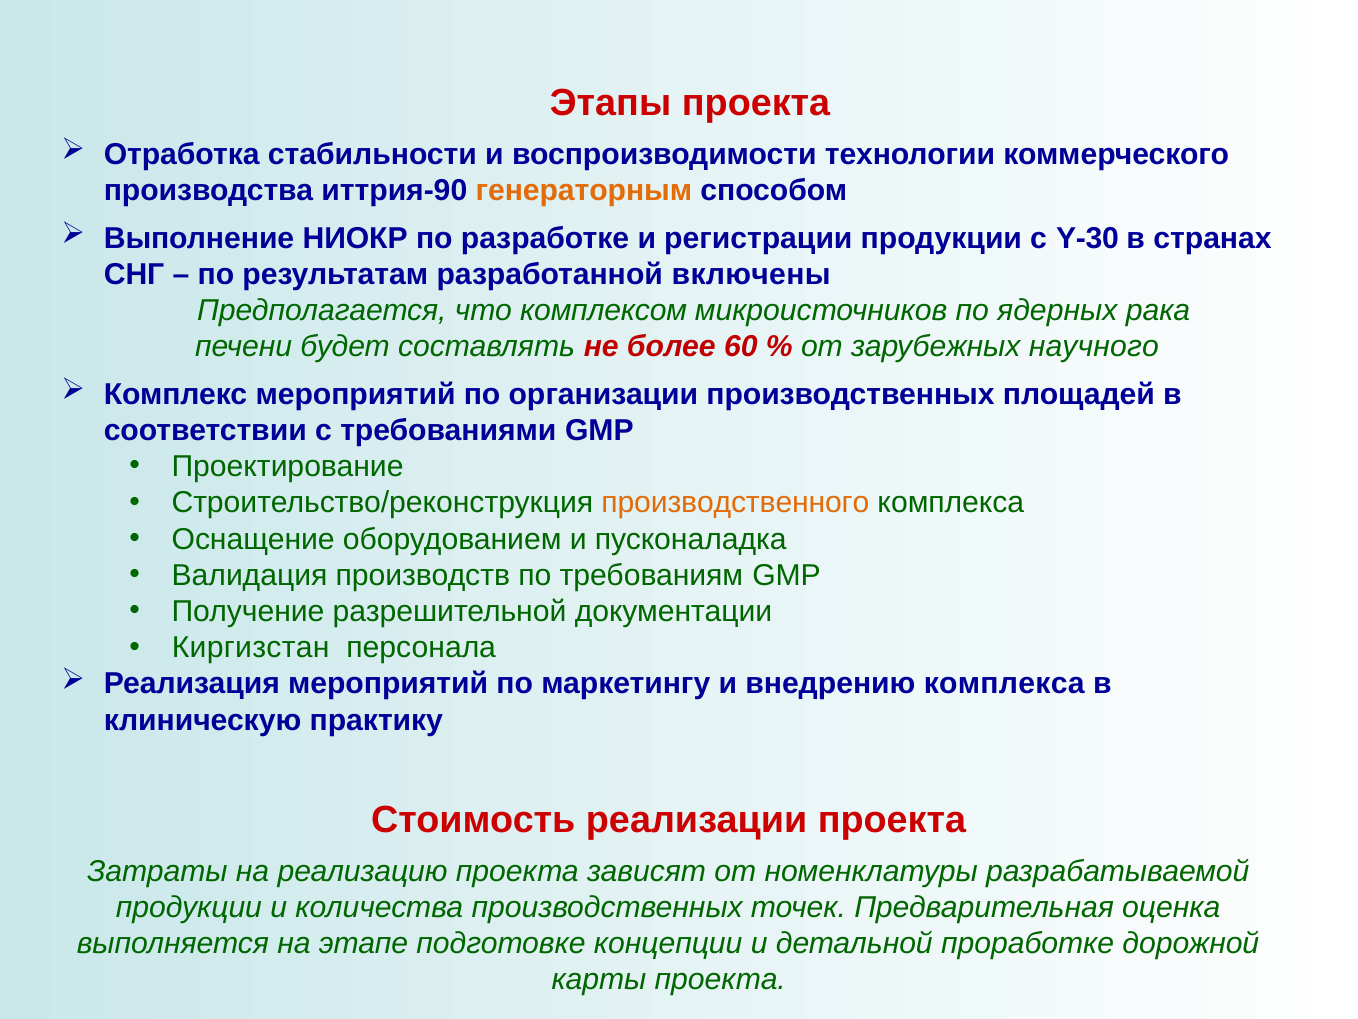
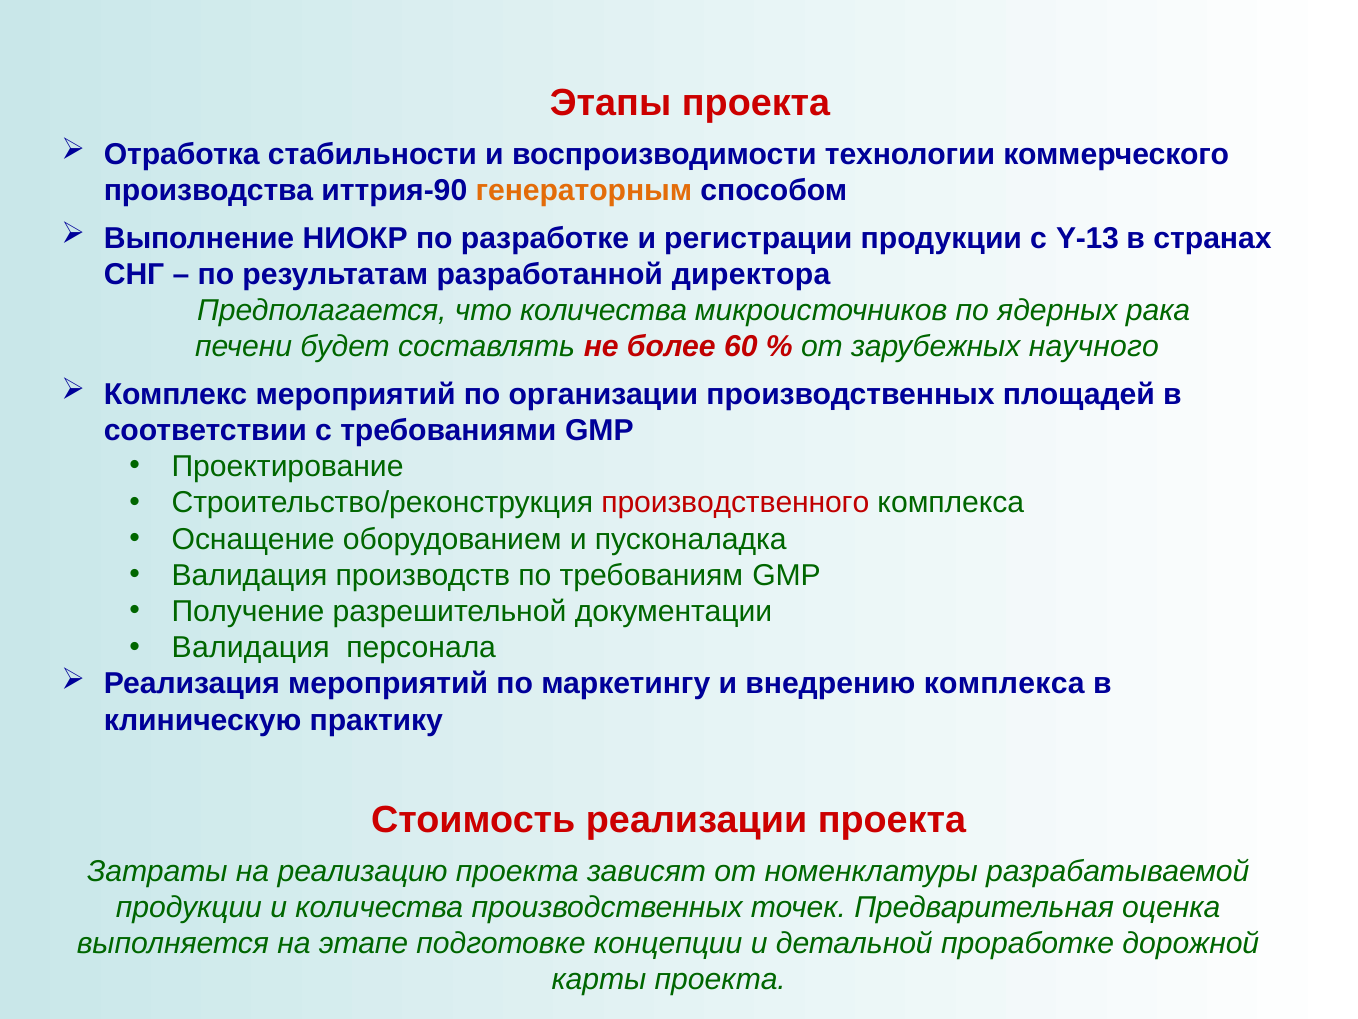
Y-30: Y-30 -> Y-13
включены: включены -> директора
что комплексом: комплексом -> количества
производственного colour: orange -> red
Киргизстан at (251, 648): Киргизстан -> Валидация
